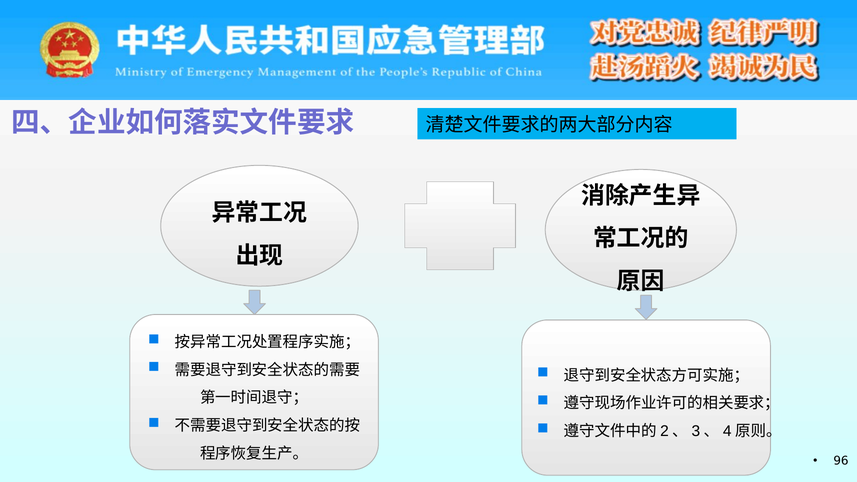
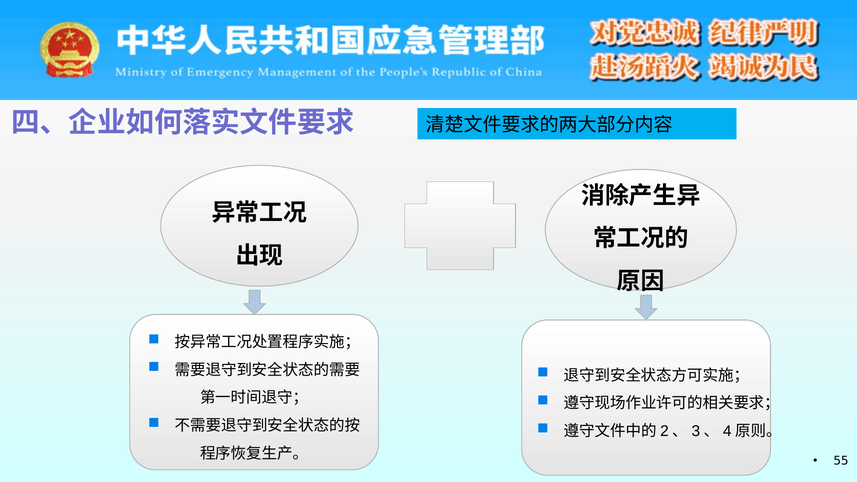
96: 96 -> 55
